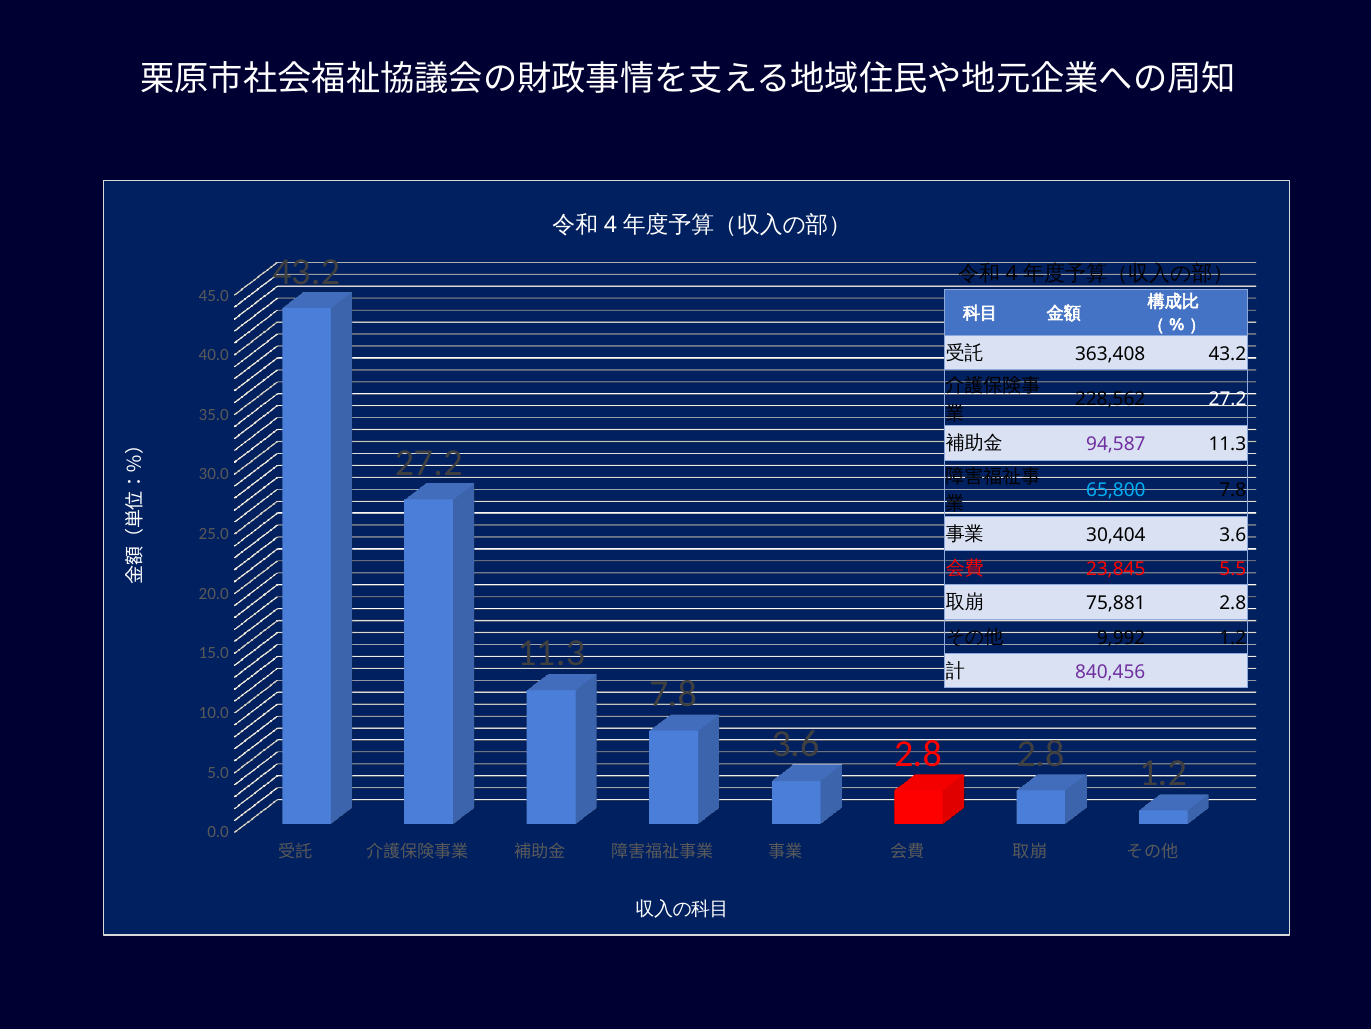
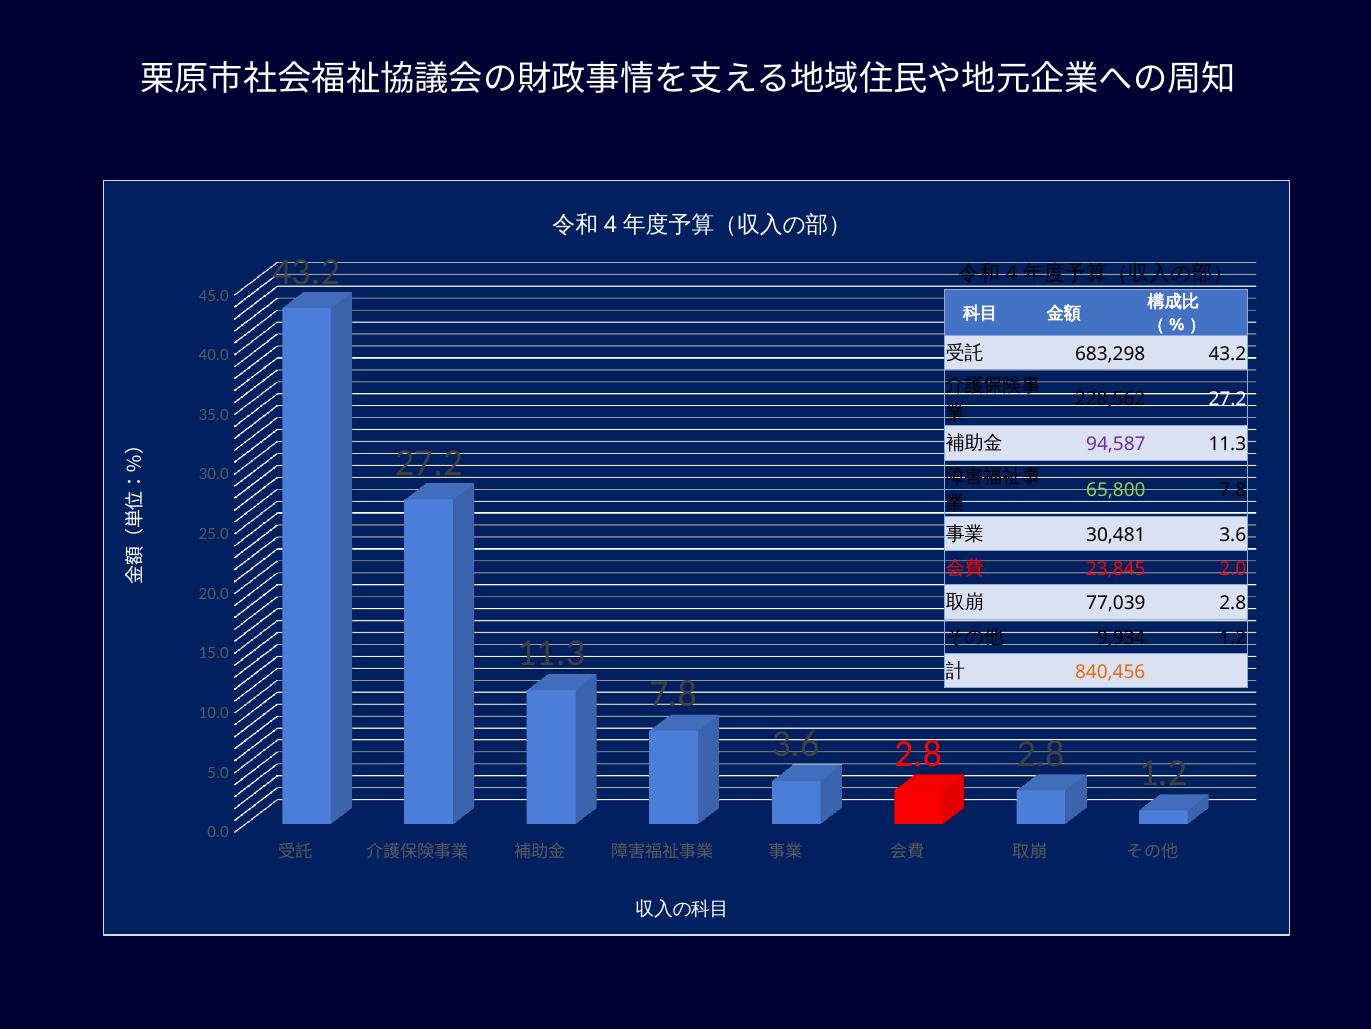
363,408: 363,408 -> 683,298
65,800 colour: light blue -> light green
30,404: 30,404 -> 30,481
5.5: 5.5 -> 2.0
75,881: 75,881 -> 77,039
9,992: 9,992 -> 9,934
840,456 colour: purple -> orange
